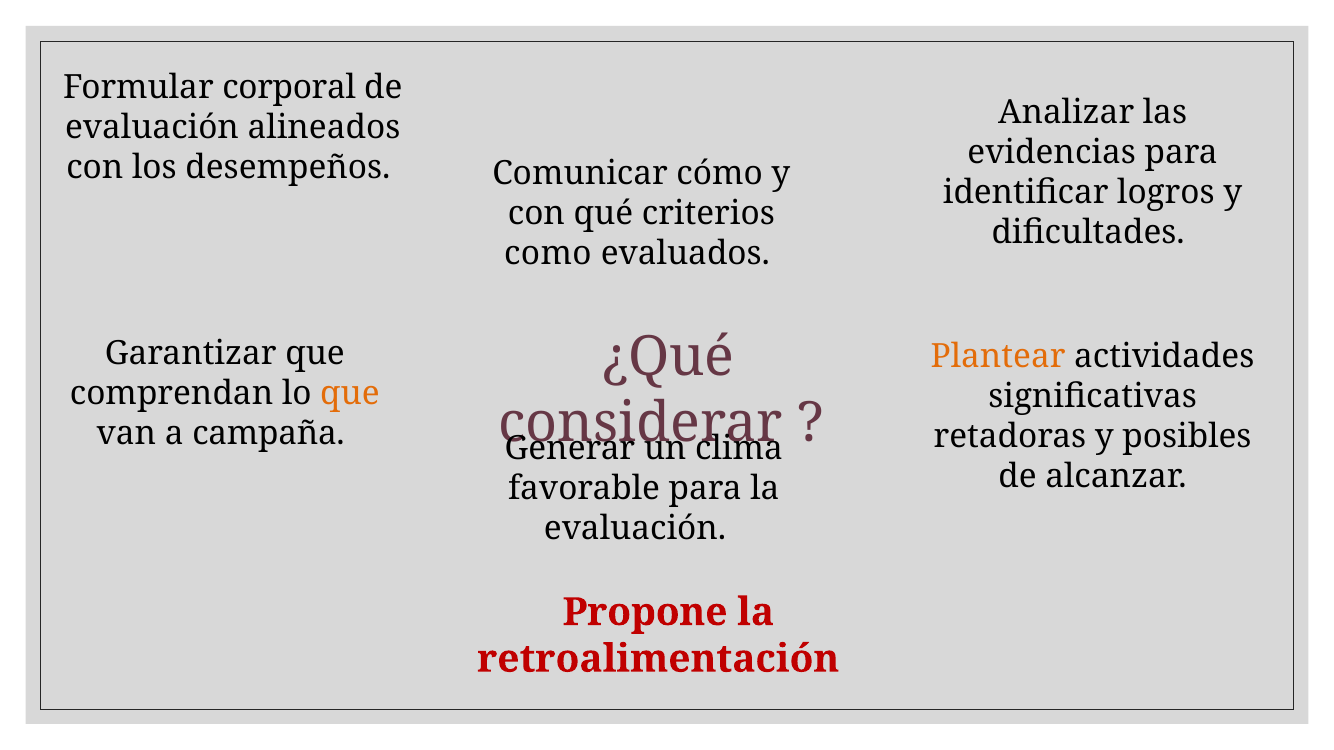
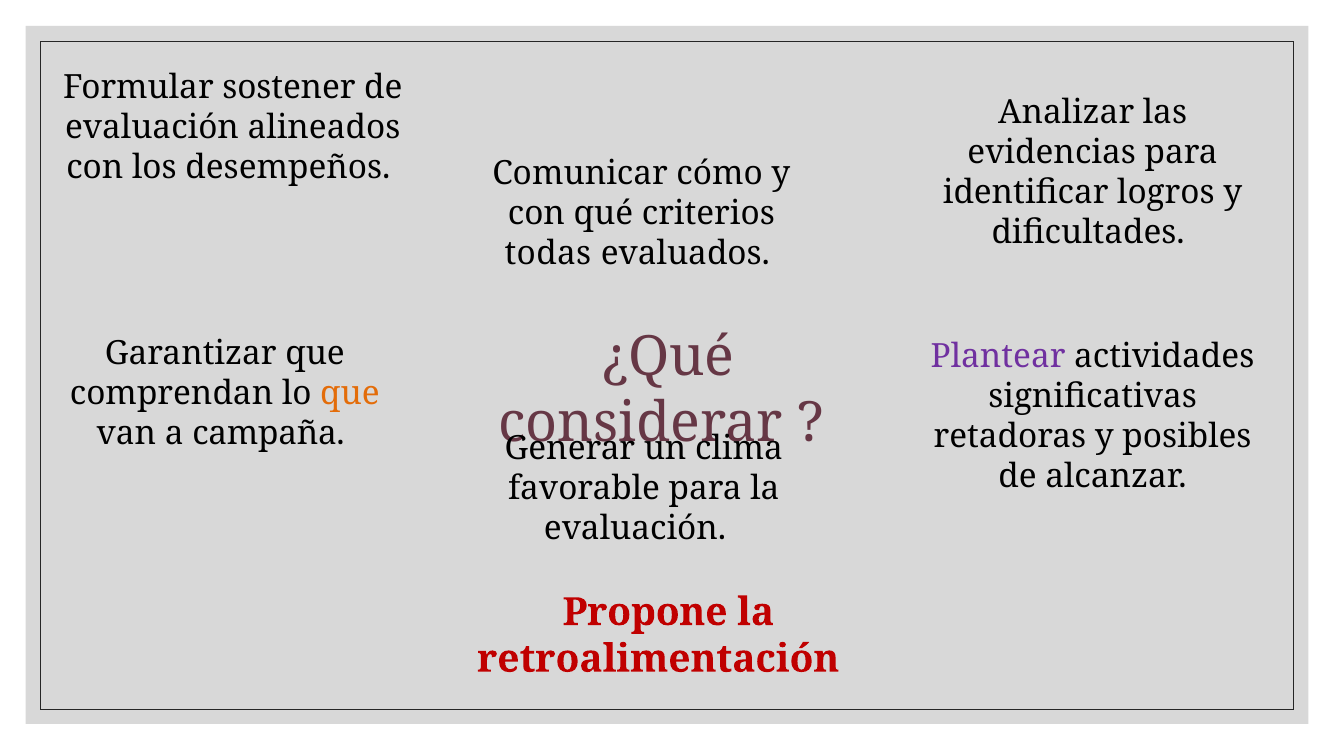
corporal: corporal -> sostener
como: como -> todas
Plantear colour: orange -> purple
